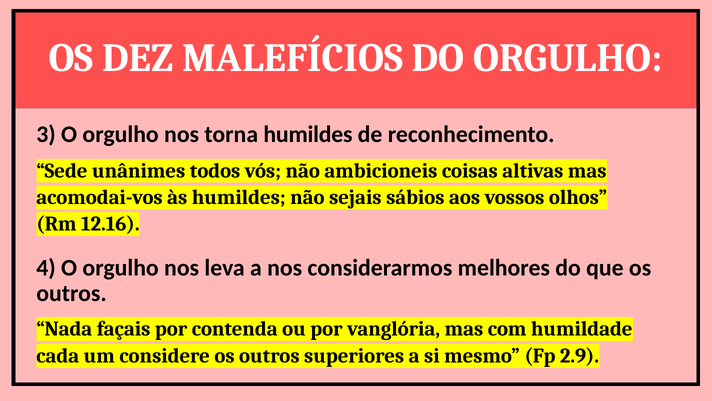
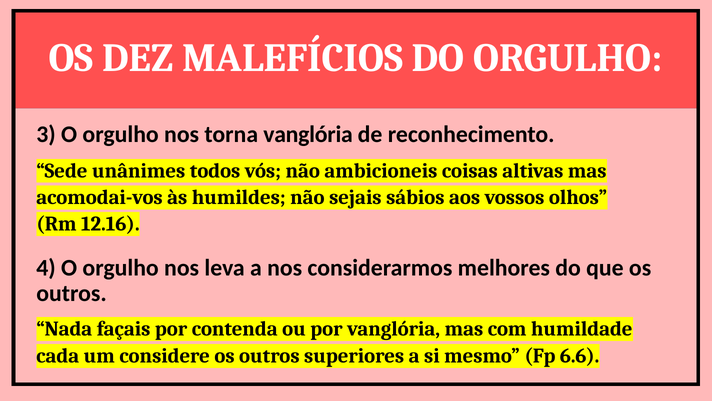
torna humildes: humildes -> vanglória
2.9: 2.9 -> 6.6
